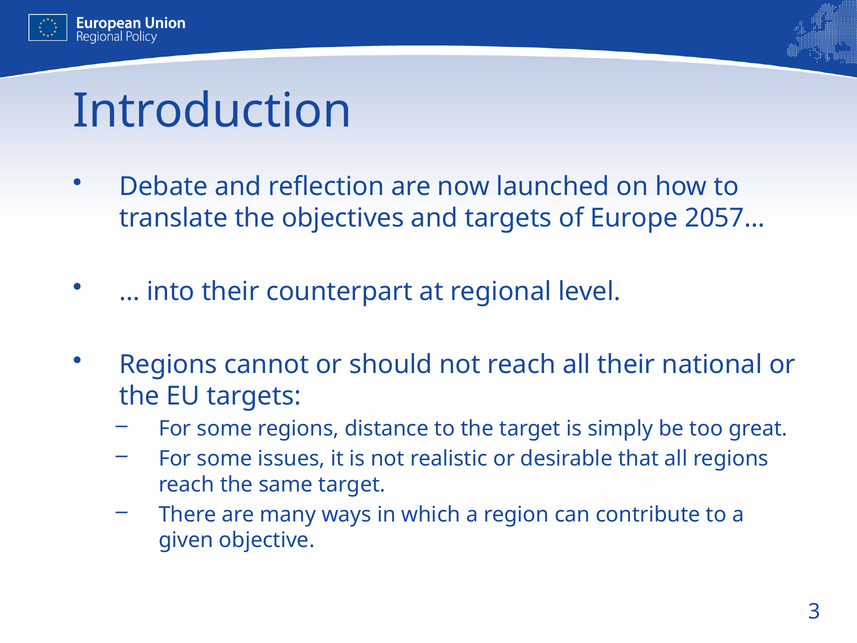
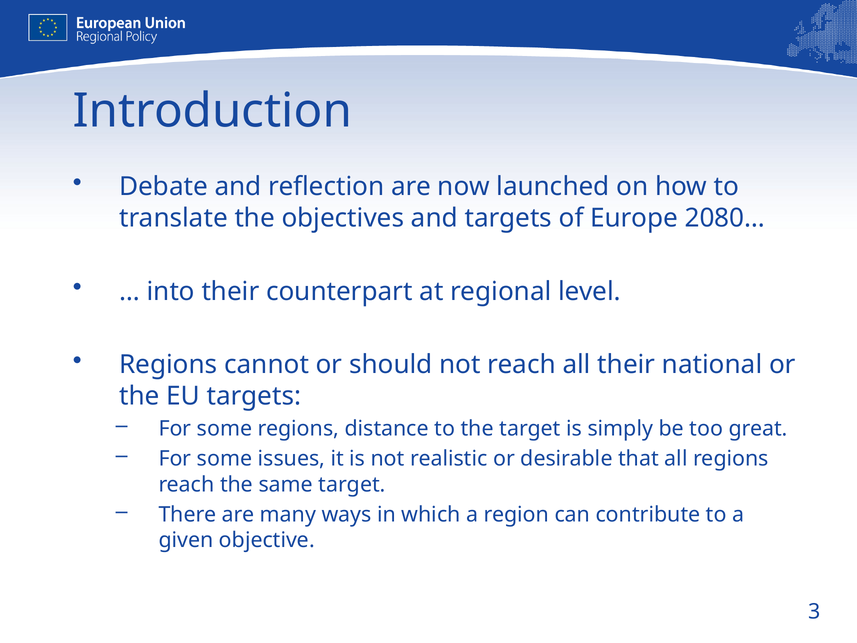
2057…: 2057… -> 2080…
